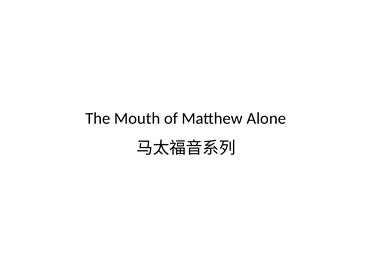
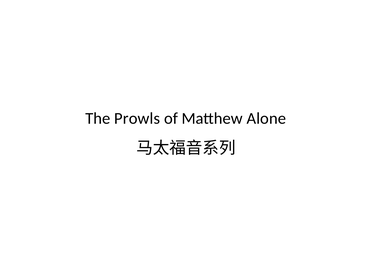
Mouth: Mouth -> Prowls
